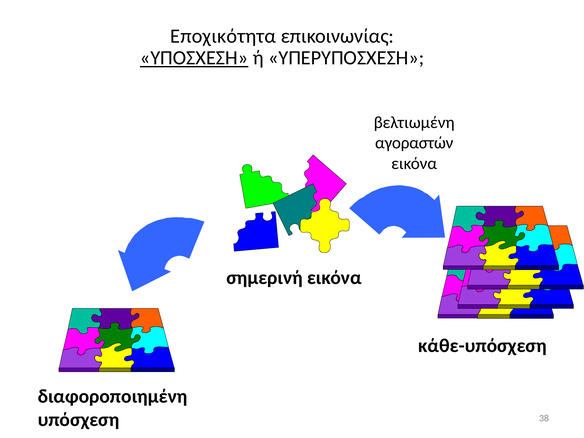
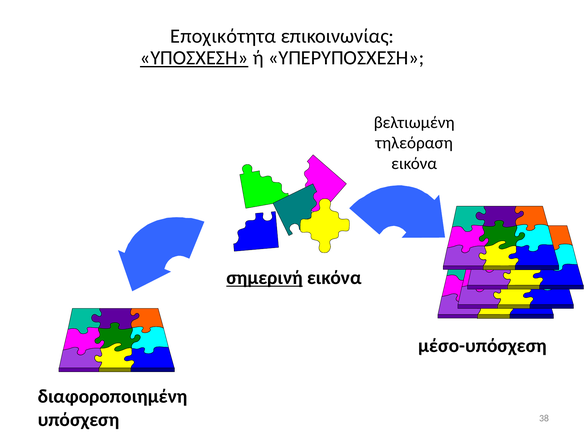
αγοραστών: αγοραστών -> τηλεόραση
σημερινή underline: none -> present
κάθε-υπόσχεση: κάθε-υπόσχεση -> μέσο-υπόσχεση
